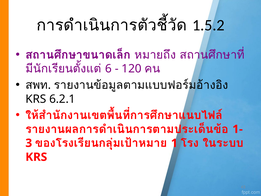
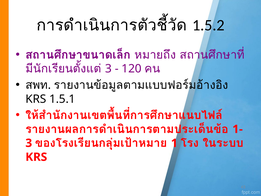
6 at (109, 69): 6 -> 3
6.2.1: 6.2.1 -> 1.5.1
